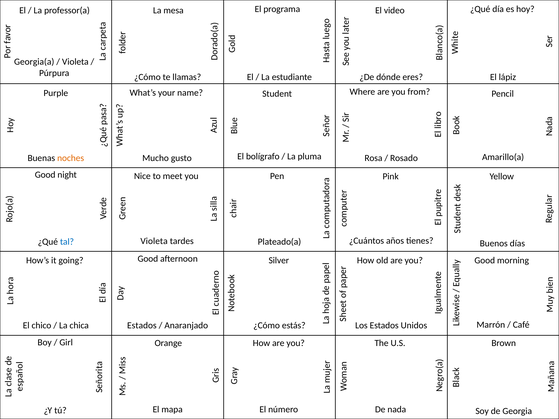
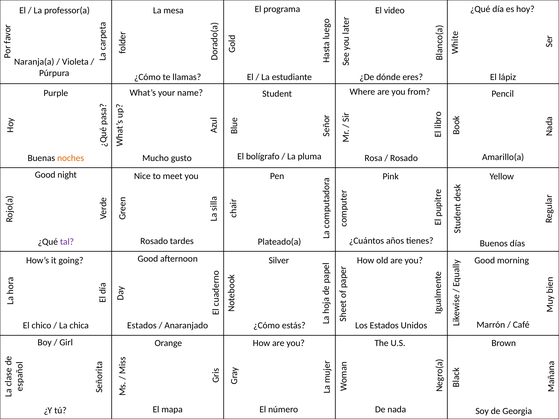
Georgia(a: Georgia(a -> Naranja(a
Violeta at (154, 241): Violeta -> Rosado
tal colour: blue -> purple
